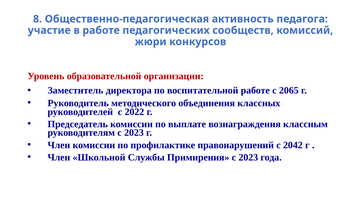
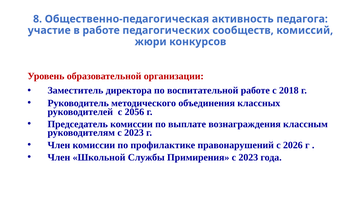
2065: 2065 -> 2018
2022: 2022 -> 2056
2042: 2042 -> 2026
